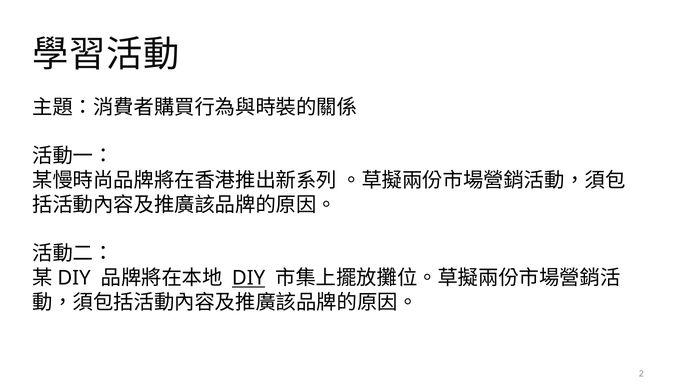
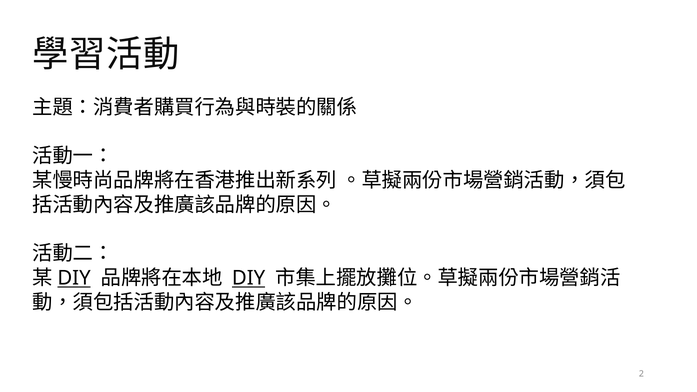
DIY at (74, 278) underline: none -> present
